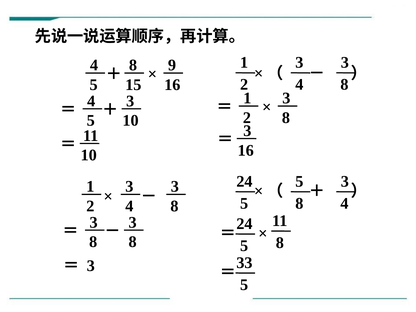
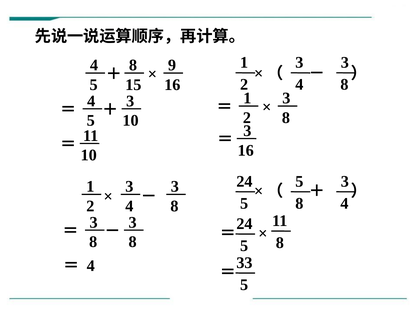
3 at (91, 266): 3 -> 4
